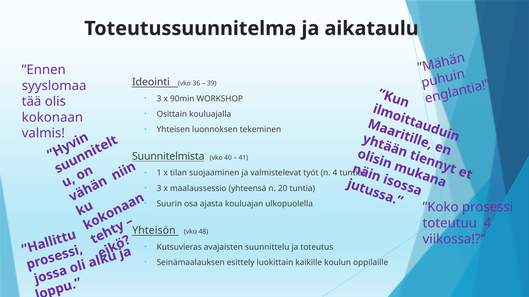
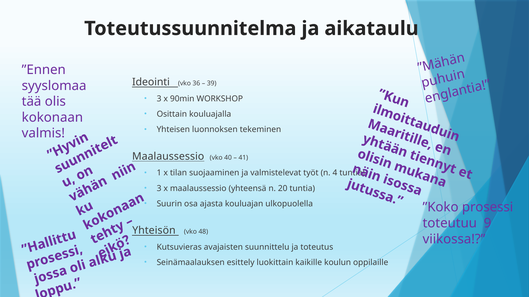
Suunnitelmista at (168, 157): Suunnitelmista -> Maalaussessio
toteutuu 4: 4 -> 9
